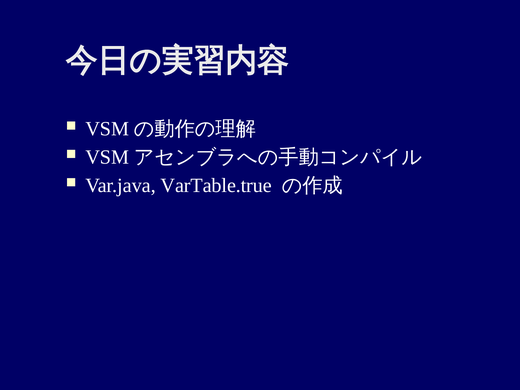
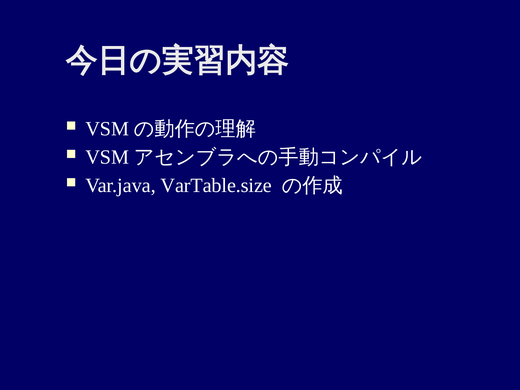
VarTable.true: VarTable.true -> VarTable.size
